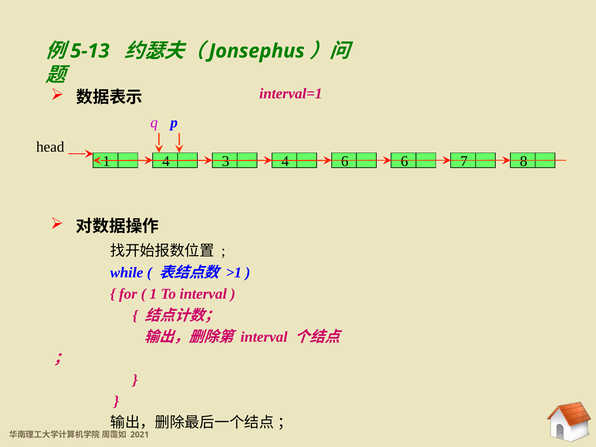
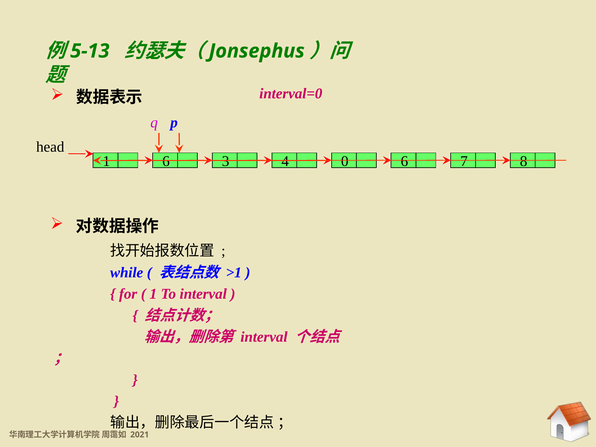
interval=1: interval=1 -> interval=0
1 4: 4 -> 6
4 6: 6 -> 0
